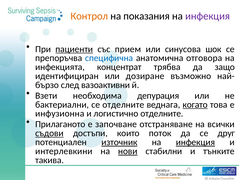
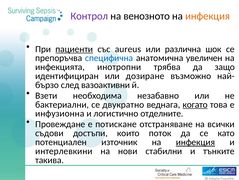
Контрол colour: orange -> purple
показания: показания -> венозното
инфекция at (208, 16) colour: purple -> orange
прием: прием -> аureus
синусова: синусова -> различна
отговора: отговора -> увеличен
концентрат: концентрат -> инотропни
депурация: депурация -> незабавно
се отделните: отделните -> двукратно
Прилаганoто: Прилаганoто -> Провеждане
започване: започване -> потискане
съдови underline: present -> none
друг: друг -> като
източник underline: present -> none
нови underline: present -> none
